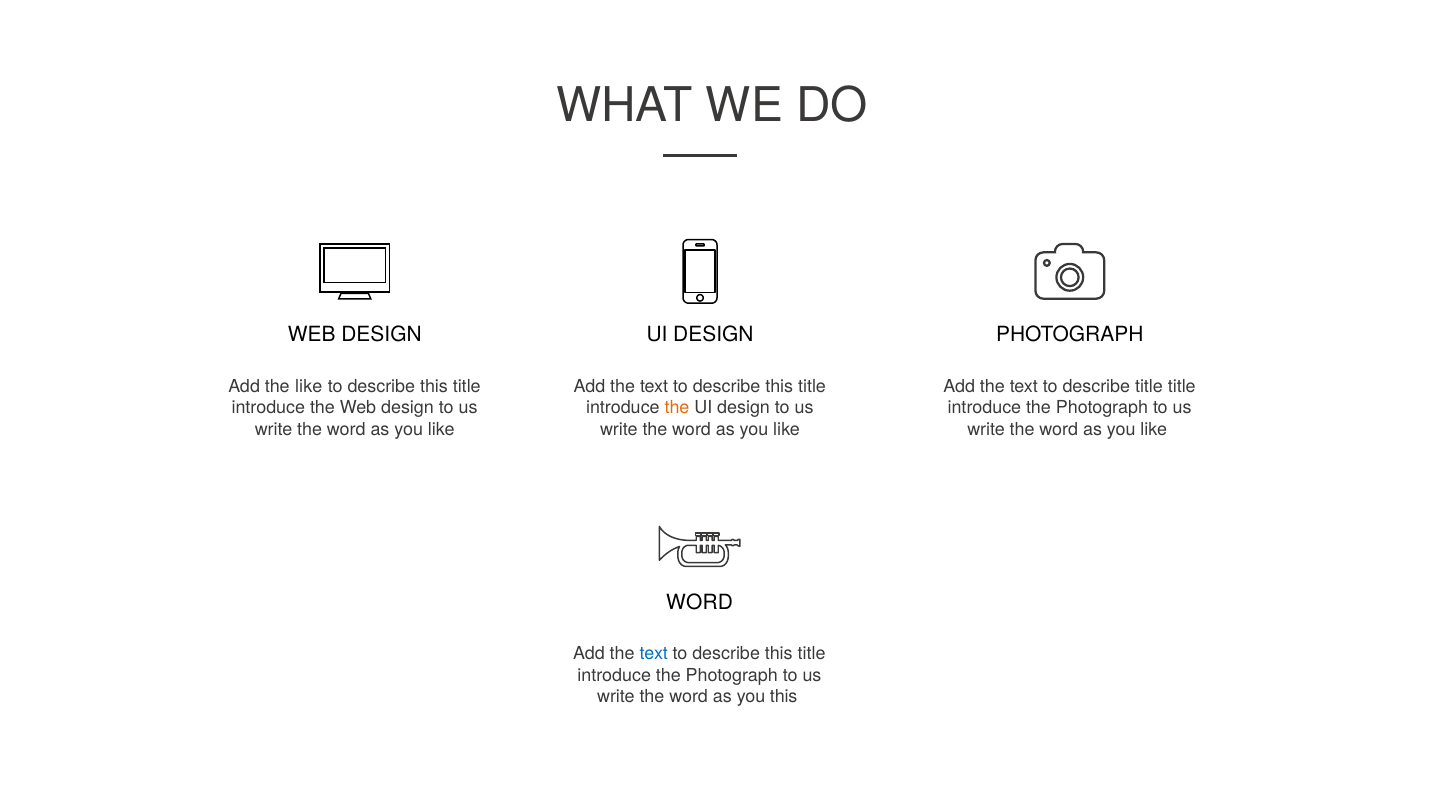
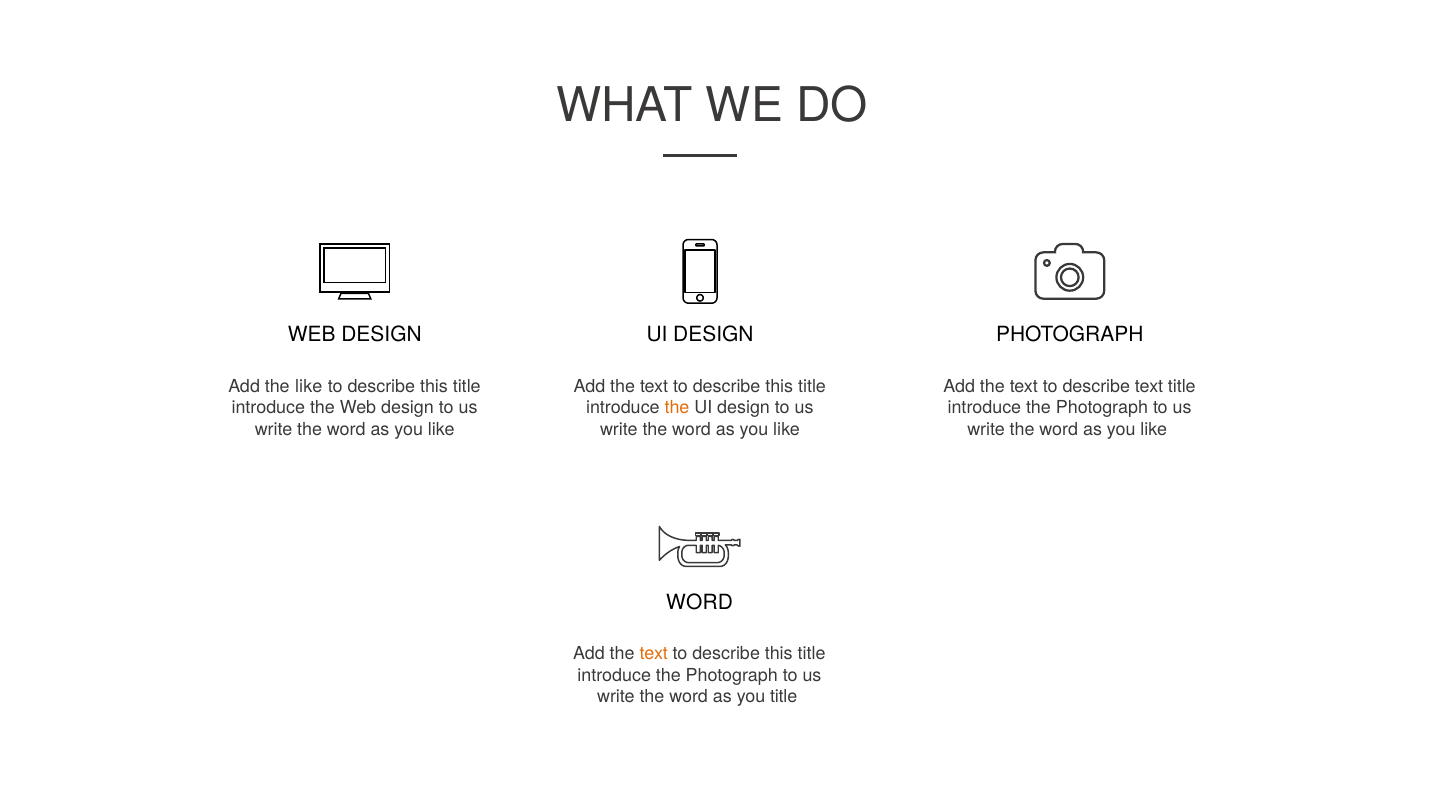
describe title: title -> text
text at (654, 654) colour: blue -> orange
you this: this -> title
